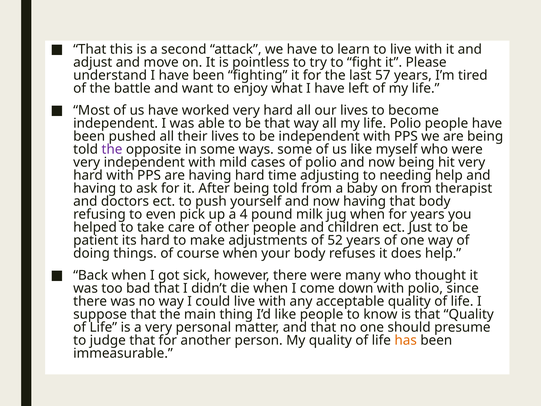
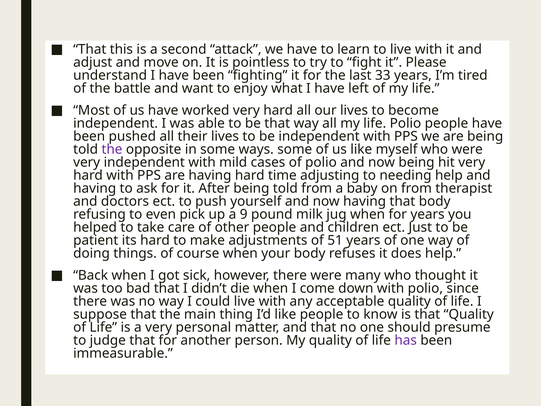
57: 57 -> 33
4: 4 -> 9
52: 52 -> 51
has colour: orange -> purple
